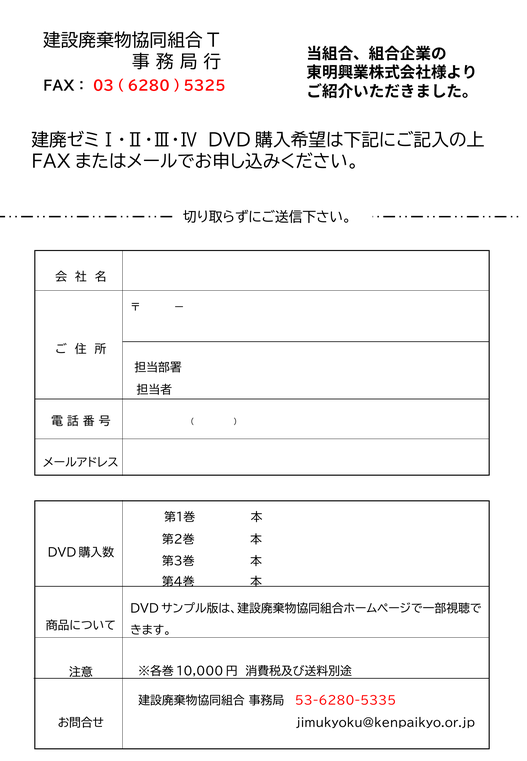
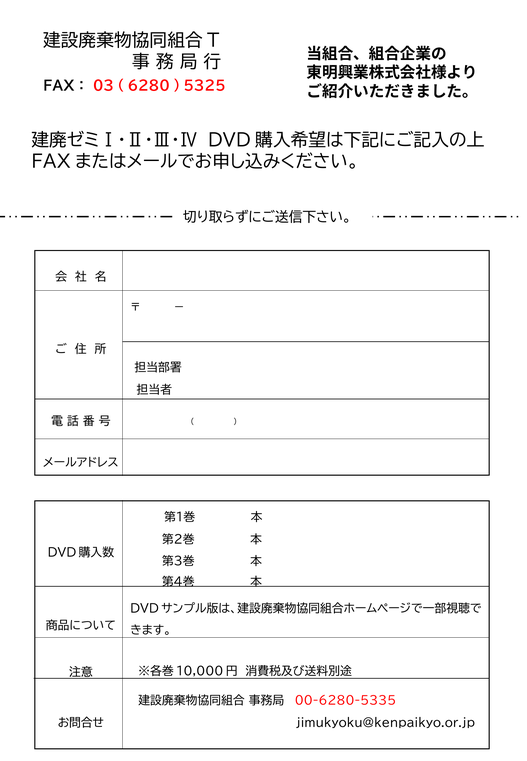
53-6280-5335: 53-6280-5335 -> 00-6280-5335
